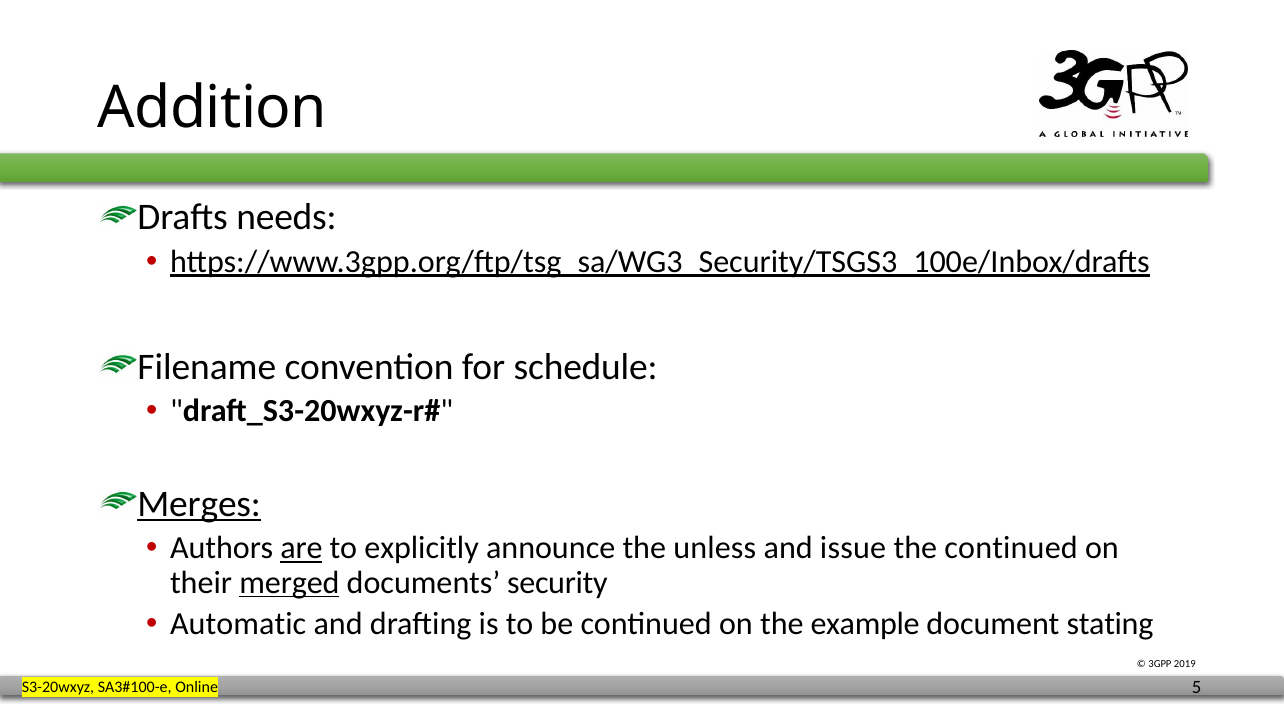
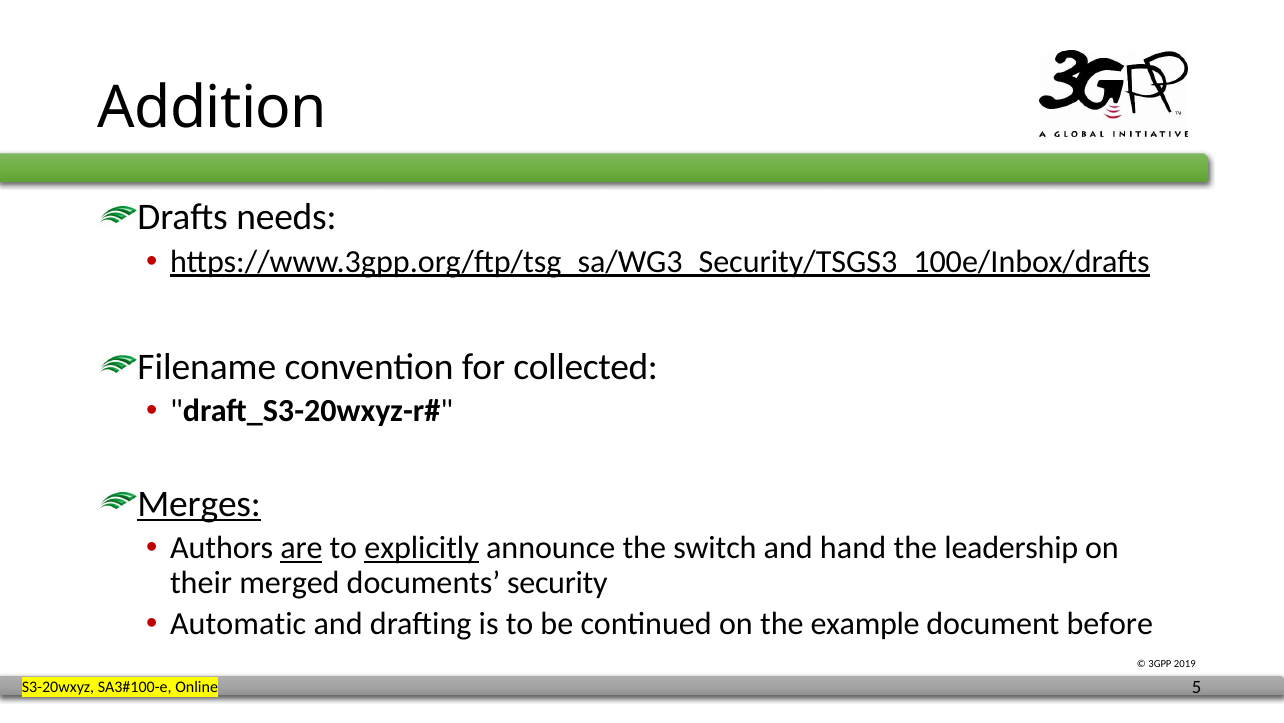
schedule: schedule -> collected
explicitly underline: none -> present
unless: unless -> switch
issue: issue -> hand
the continued: continued -> leadership
merged underline: present -> none
stating: stating -> before
